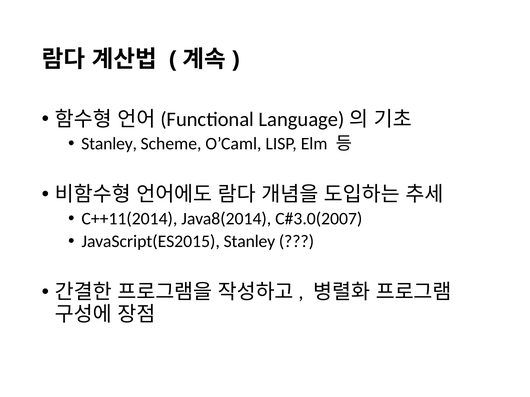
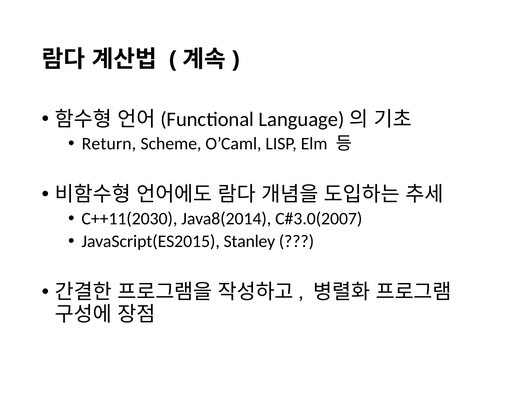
Stanley at (109, 144): Stanley -> Return
C++11(2014: C++11(2014 -> C++11(2030
